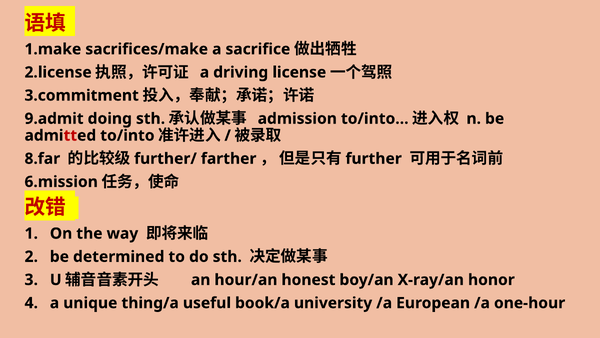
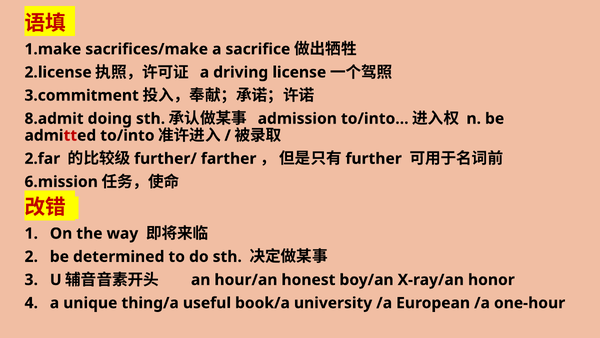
9.admit: 9.admit -> 8.admit
8.far: 8.far -> 2.far
